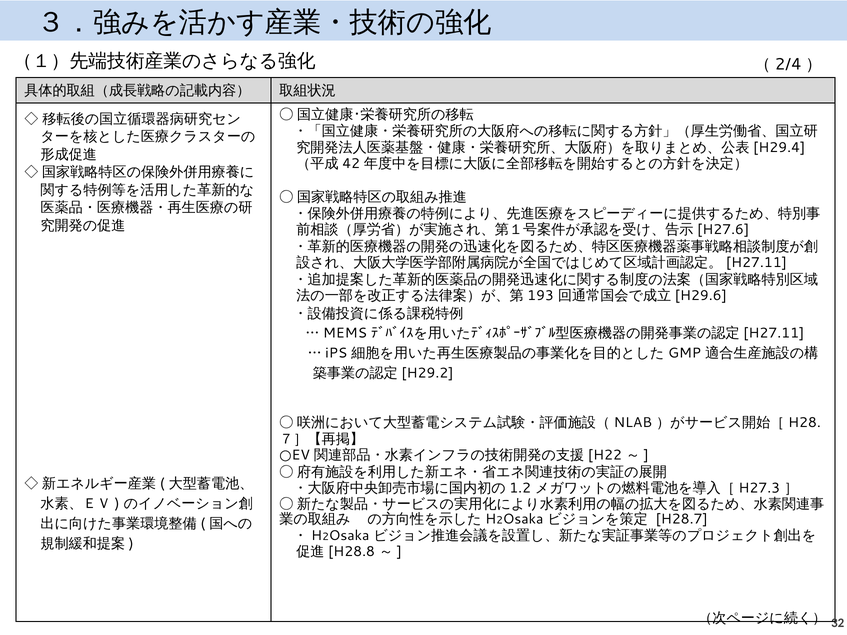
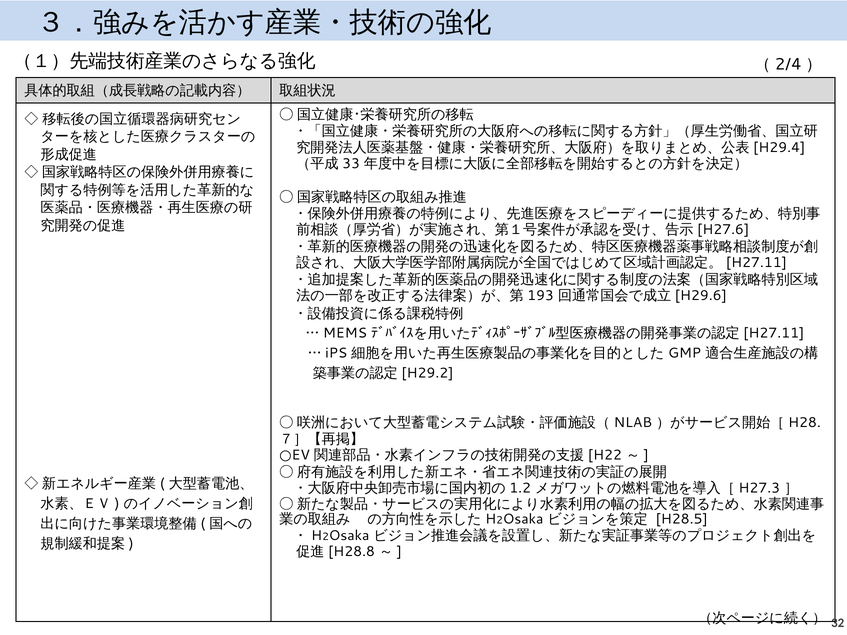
42: 42 -> 33
H28.7: H28.7 -> H28.5
